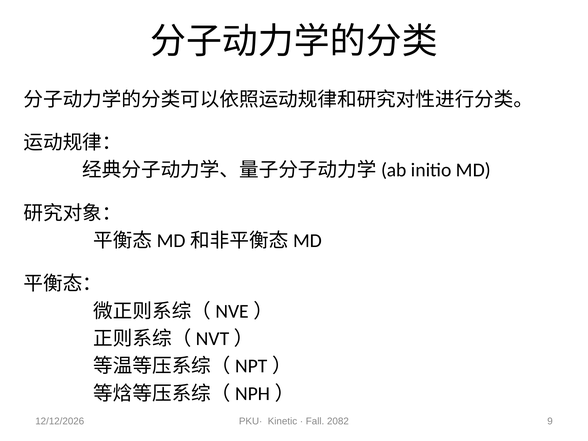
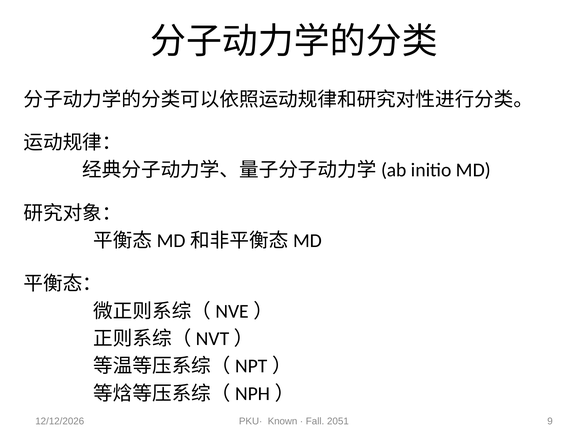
Kinetic: Kinetic -> Known
2082: 2082 -> 2051
